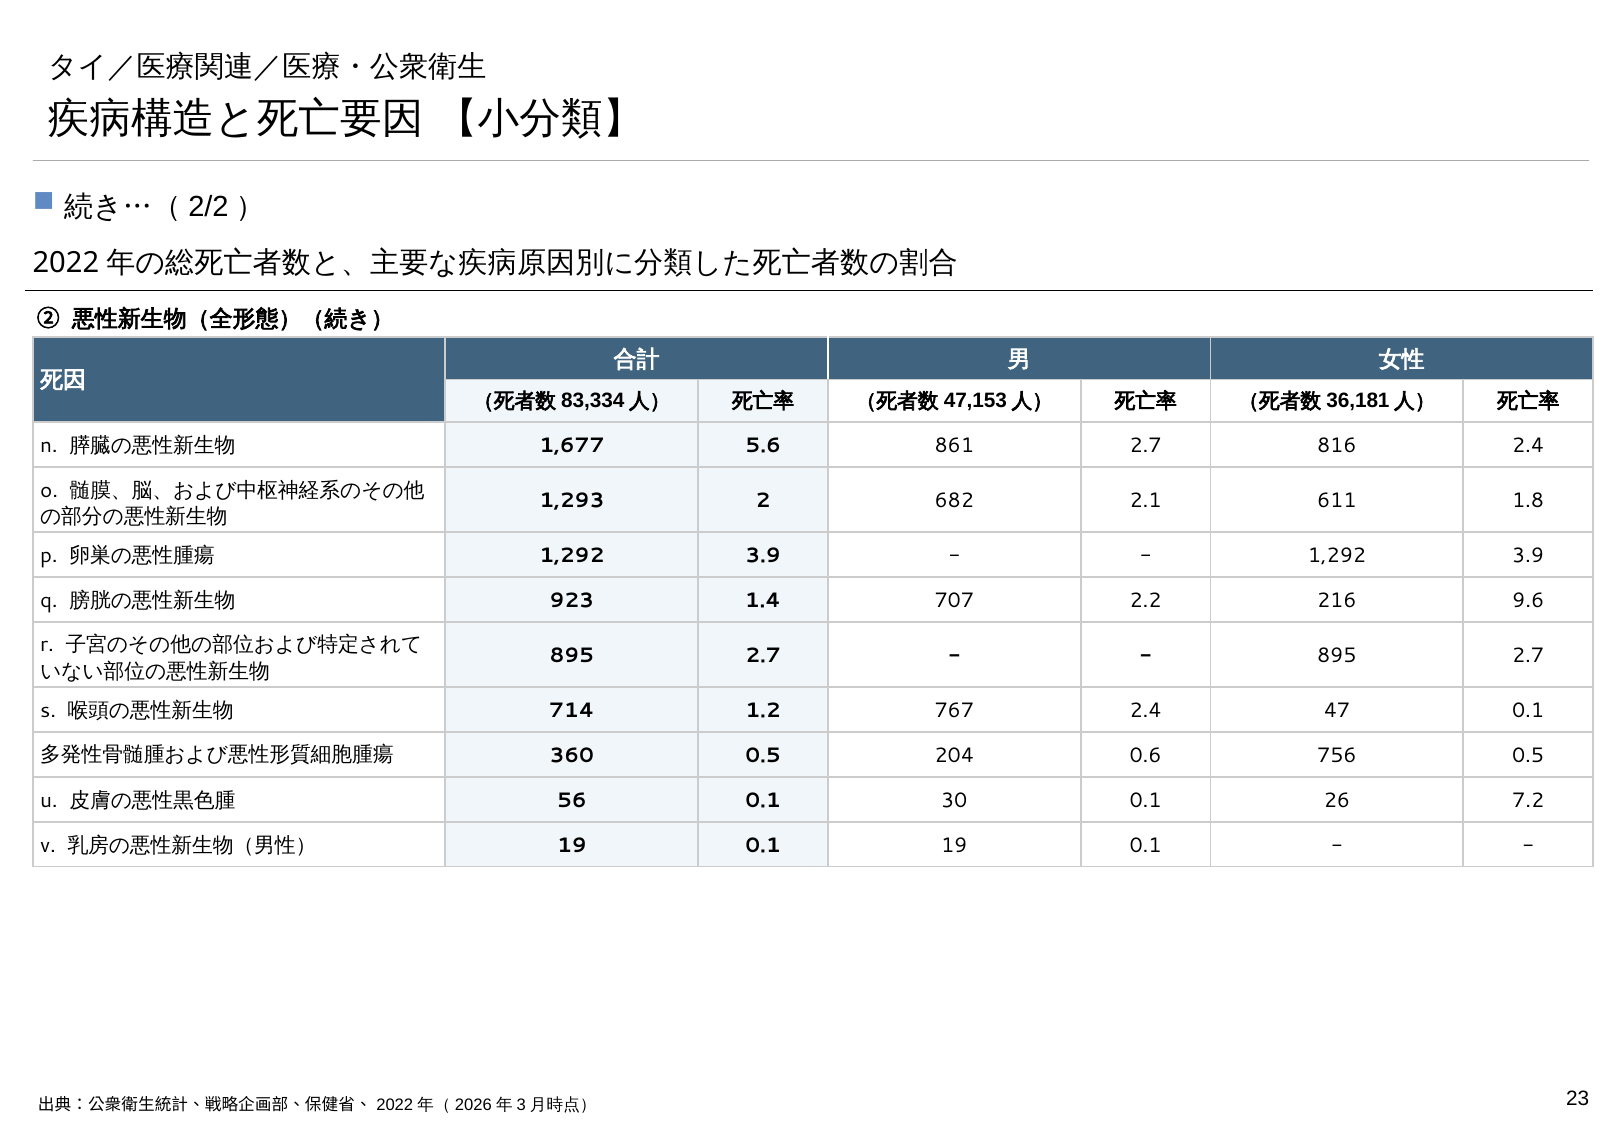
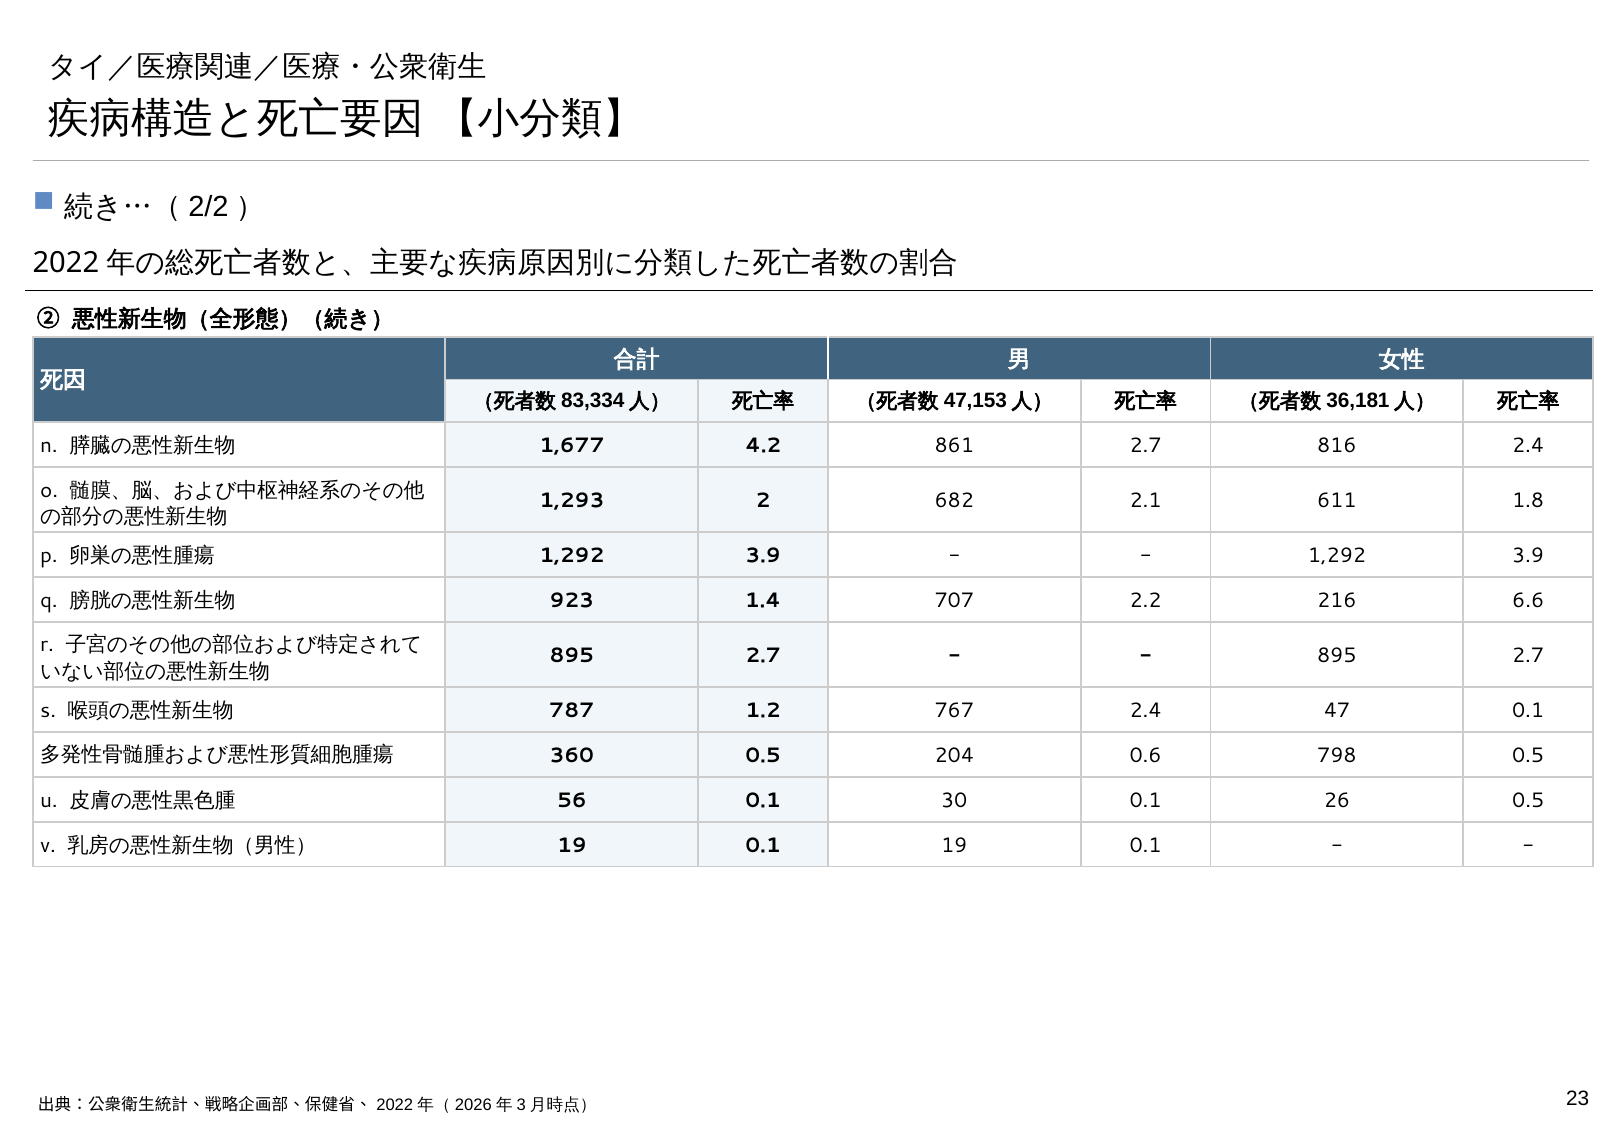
5.6: 5.6 -> 4.2
9.6: 9.6 -> 6.6
714: 714 -> 787
756: 756 -> 798
26 7.2: 7.2 -> 0.5
